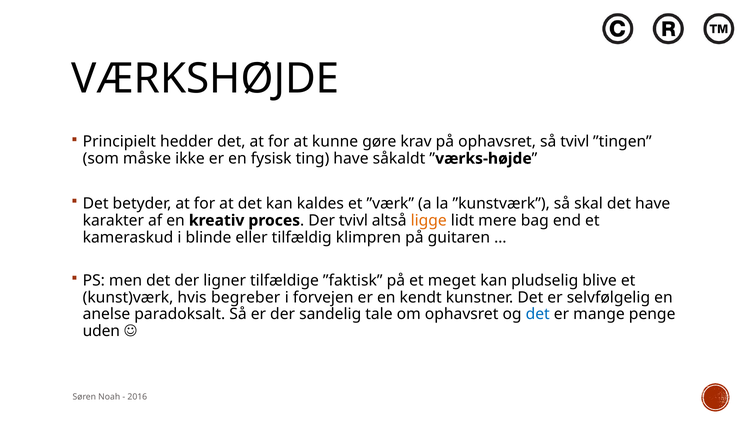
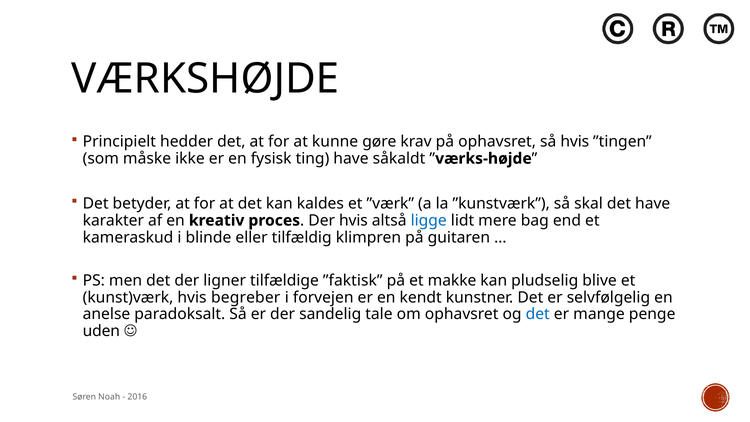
så tvivl: tvivl -> hvis
Der tvivl: tvivl -> hvis
ligge colour: orange -> blue
meget: meget -> makke
